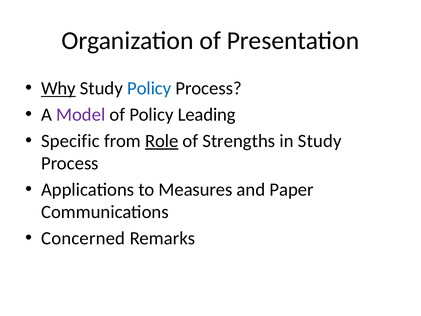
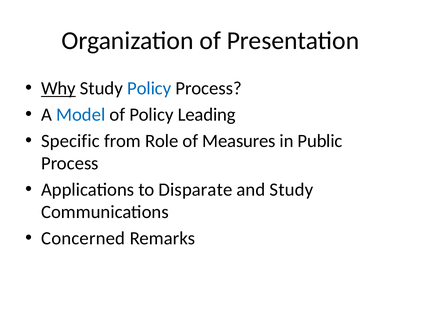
Model colour: purple -> blue
Role underline: present -> none
Strengths: Strengths -> Measures
in Study: Study -> Public
Measures: Measures -> Disparate
and Paper: Paper -> Study
